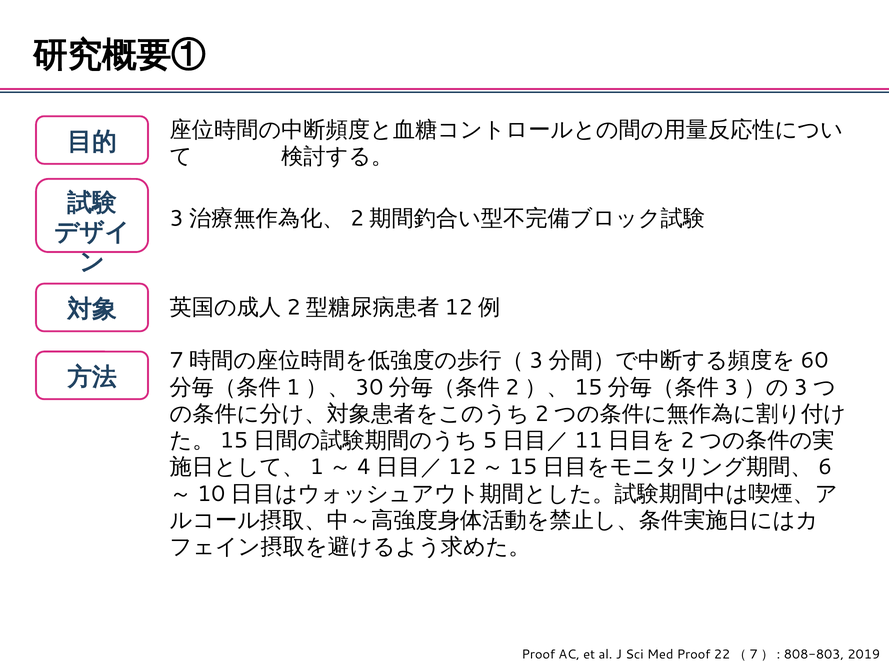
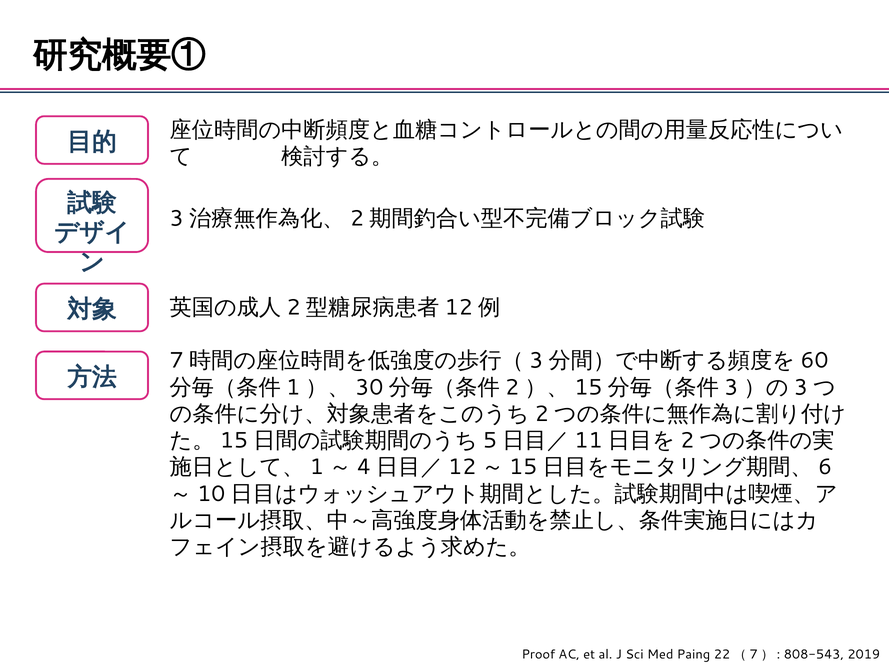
Med Proof: Proof -> Paing
808-803: 808-803 -> 808-543
